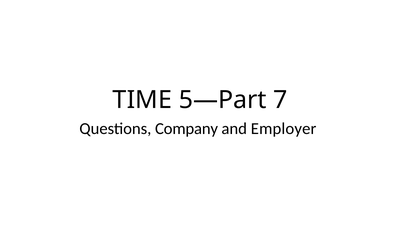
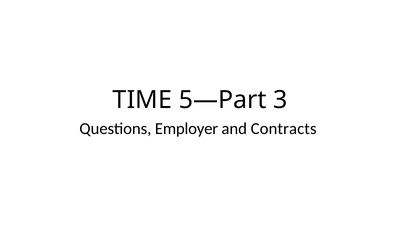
7: 7 -> 3
Company: Company -> Employer
Employer: Employer -> Contracts
